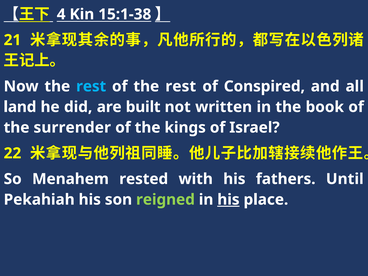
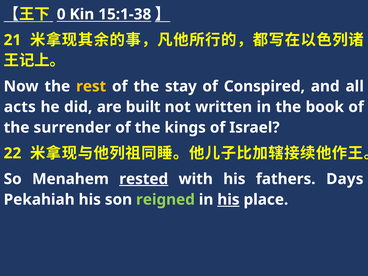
4: 4 -> 0
rest at (91, 86) colour: light blue -> yellow
of the rest: rest -> stay
land: land -> acts
rested underline: none -> present
Until: Until -> Days
